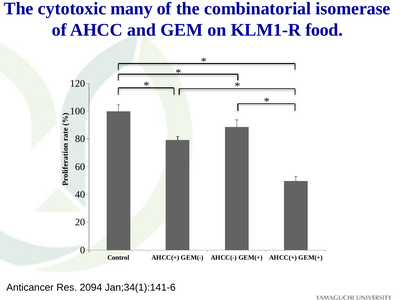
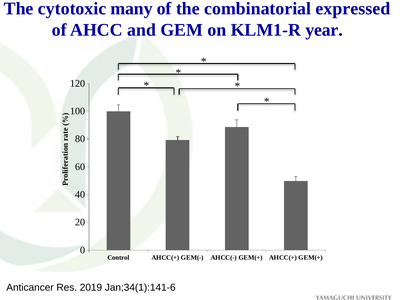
isomerase: isomerase -> expressed
food: food -> year
2094: 2094 -> 2019
